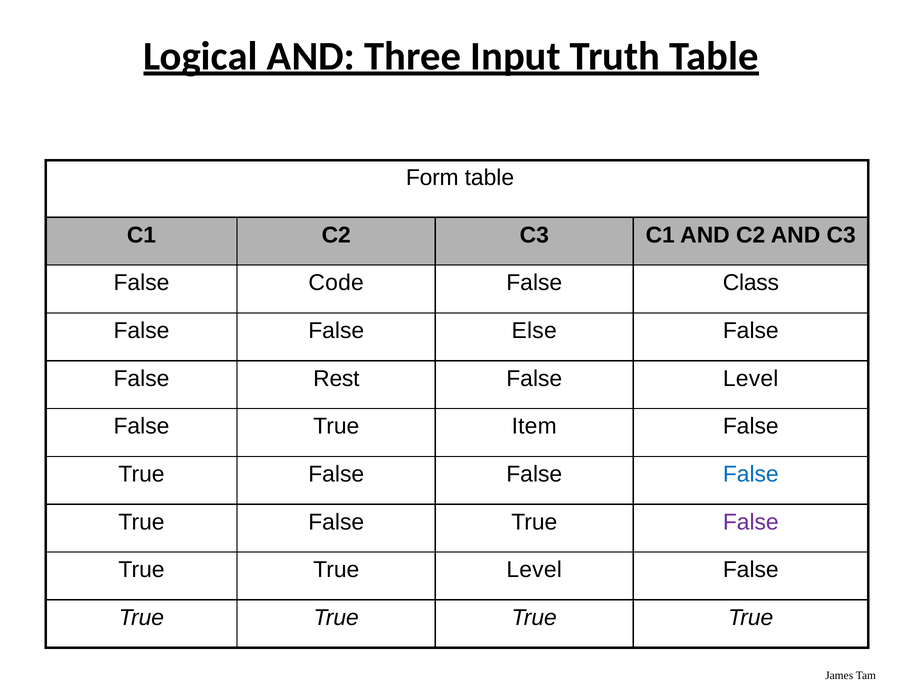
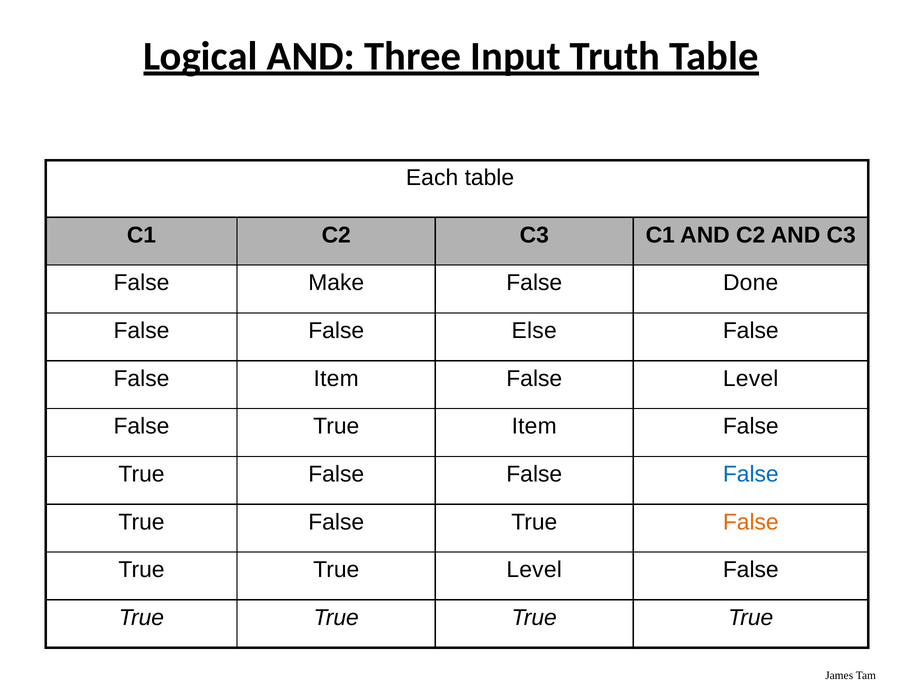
Form: Form -> Each
Code: Code -> Make
Class: Class -> Done
False Rest: Rest -> Item
False at (751, 522) colour: purple -> orange
